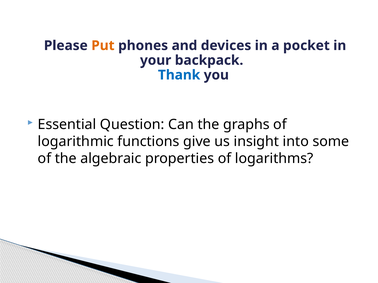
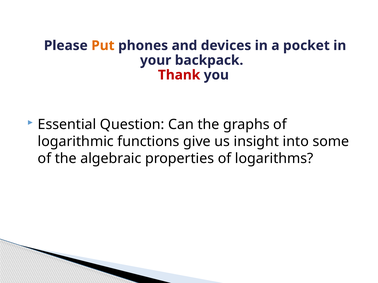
Thank colour: blue -> red
